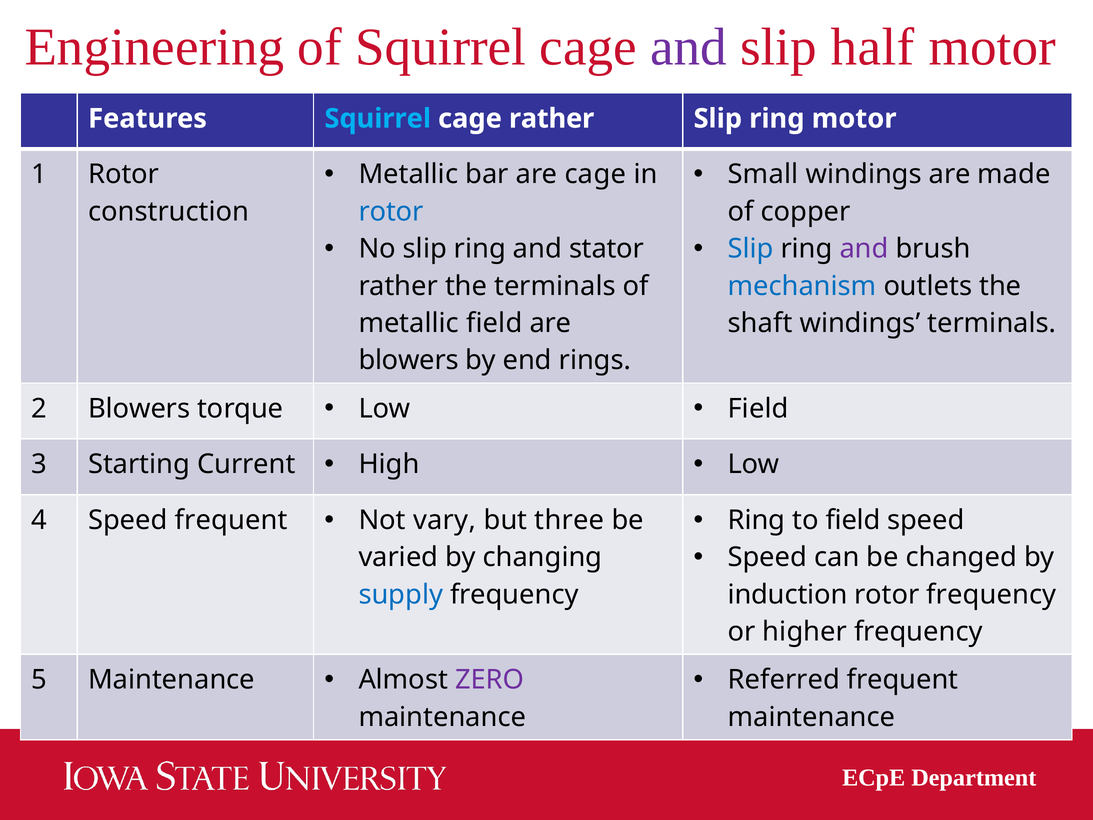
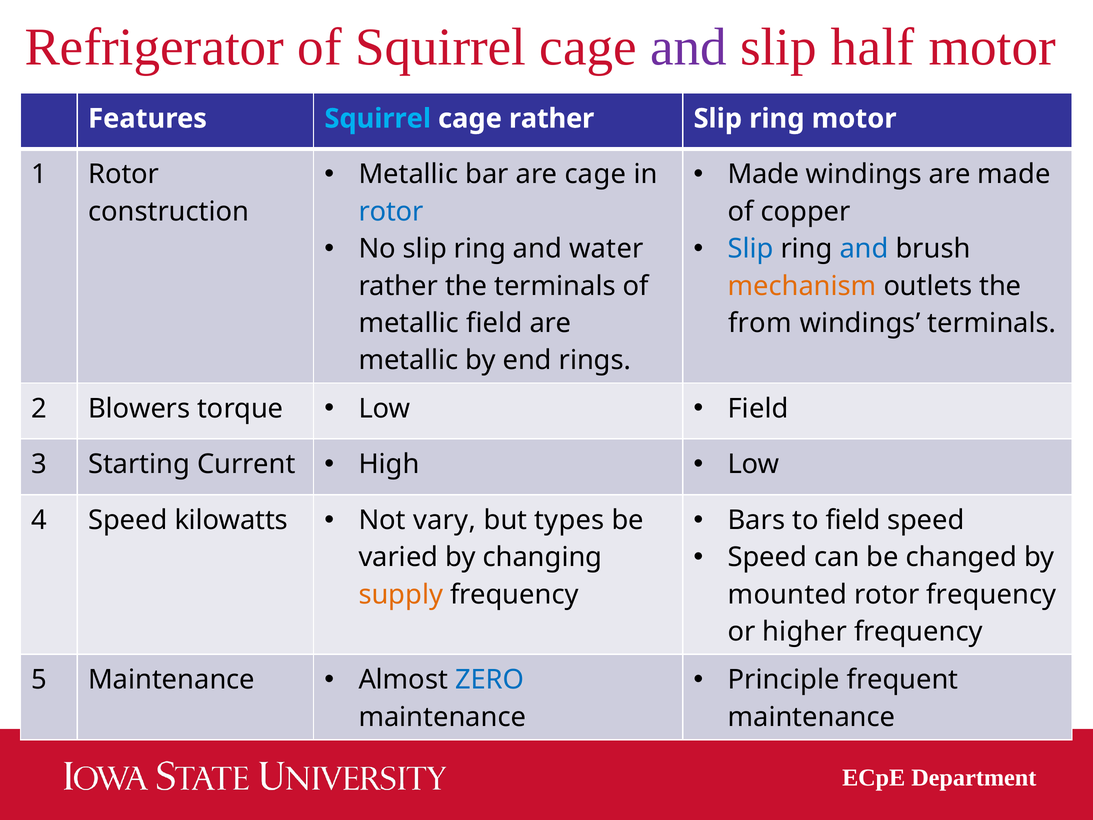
Engineering: Engineering -> Refrigerator
Small at (763, 174): Small -> Made
stator: stator -> water
and at (864, 249) colour: purple -> blue
mechanism colour: blue -> orange
shaft: shaft -> from
blowers at (409, 360): blowers -> metallic
Ring at (756, 520): Ring -> Bars
Speed frequent: frequent -> kilowatts
three: three -> types
supply colour: blue -> orange
induction: induction -> mounted
Referred: Referred -> Principle
ZERO colour: purple -> blue
